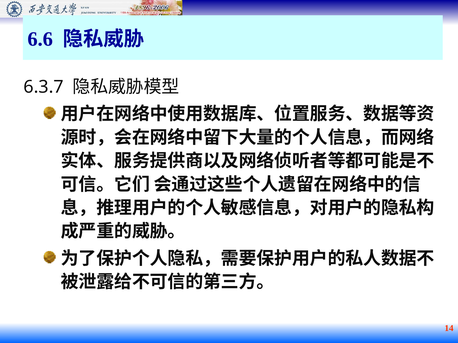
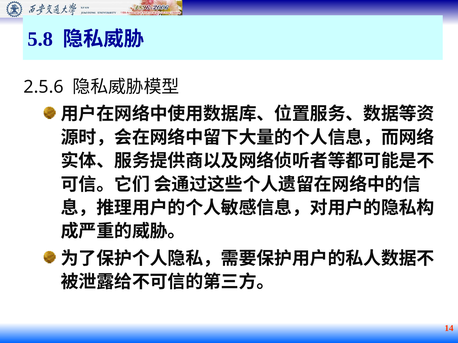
6.6: 6.6 -> 5.8
6.3.7: 6.3.7 -> 2.5.6
